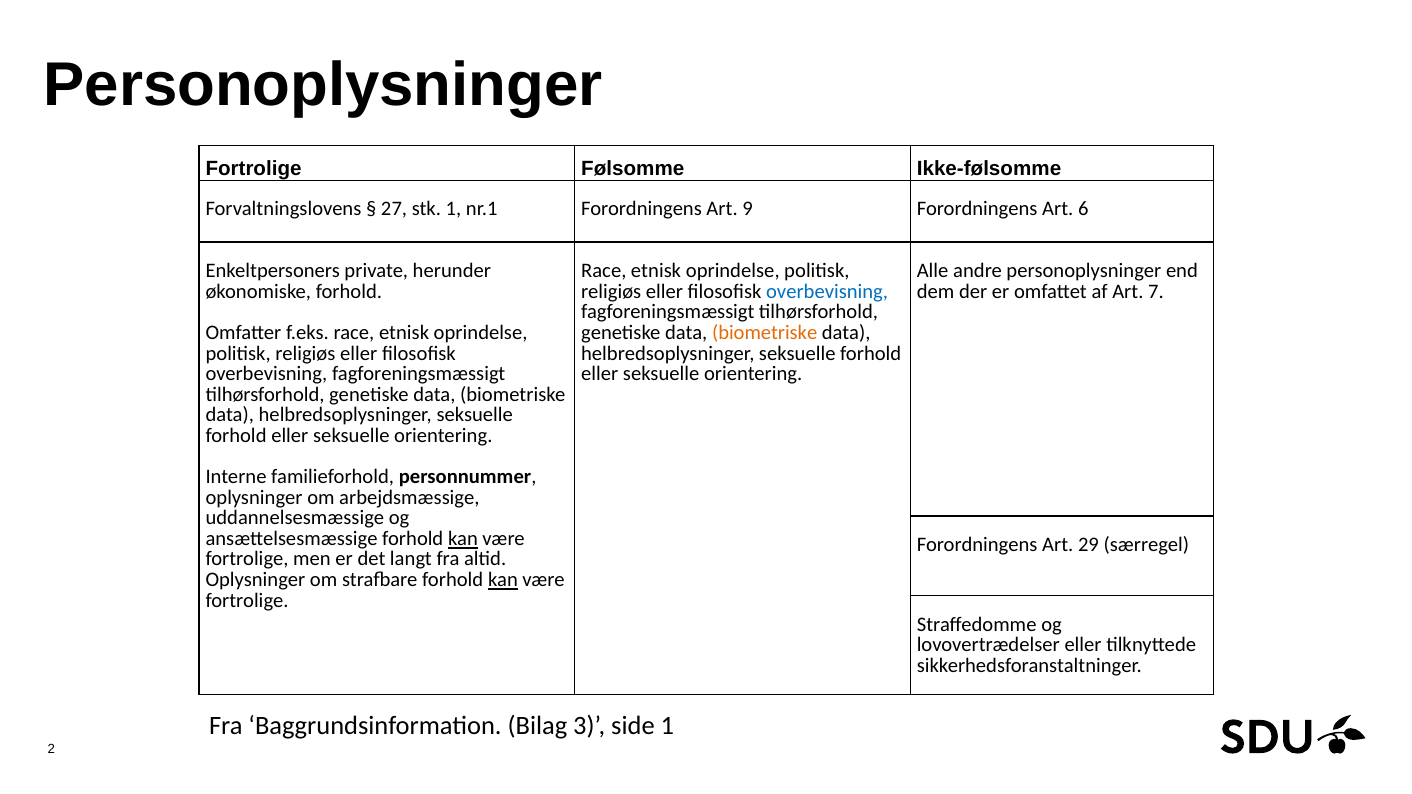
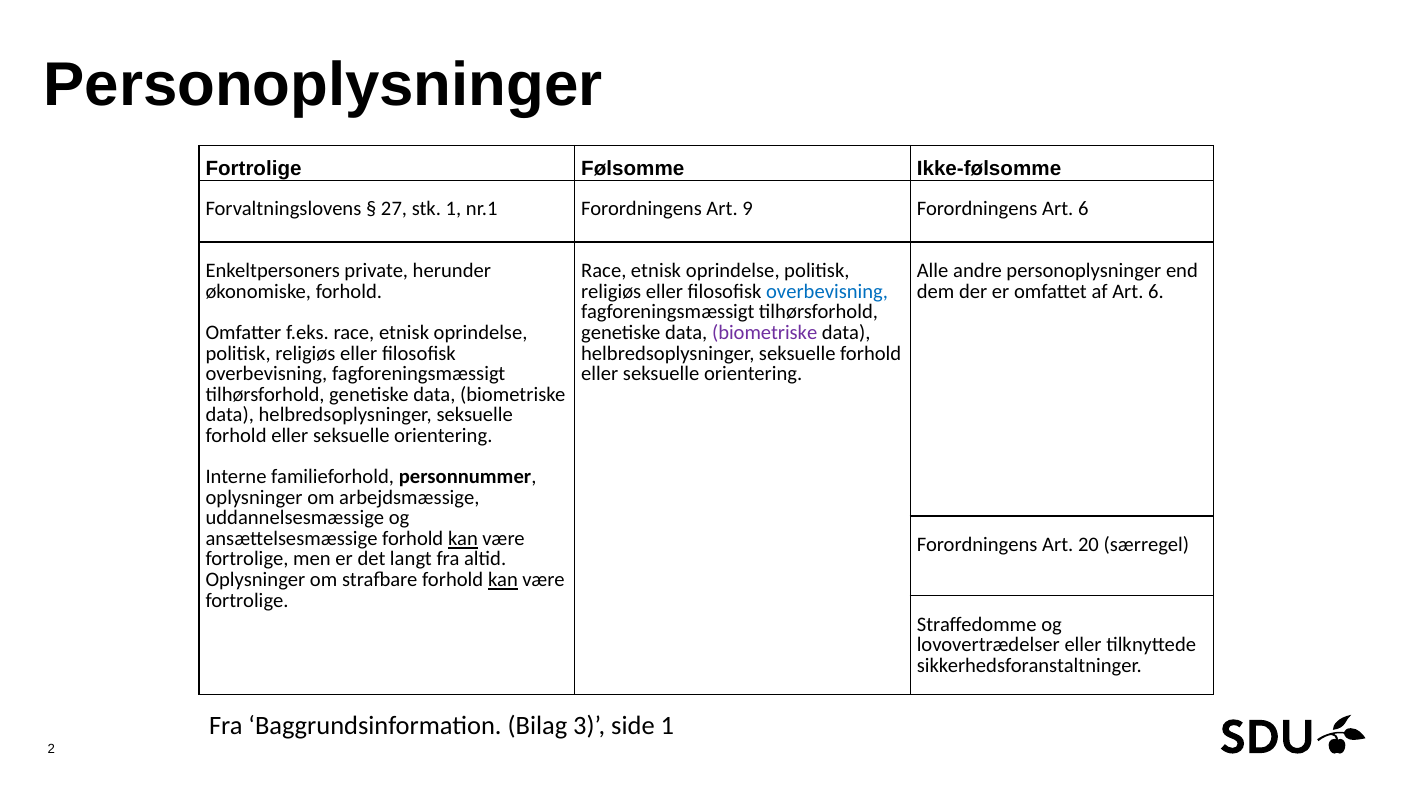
af Art 7: 7 -> 6
biometriske at (765, 333) colour: orange -> purple
29: 29 -> 20
